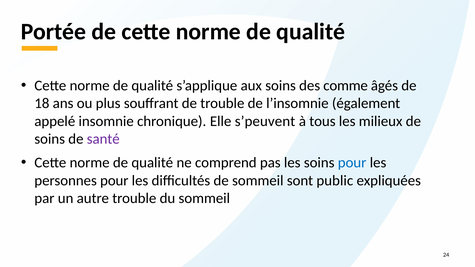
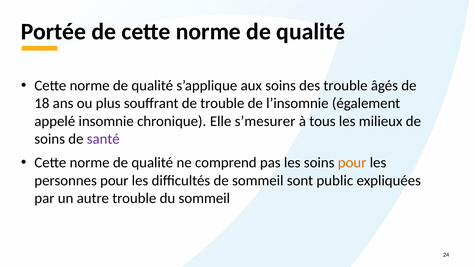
des comme: comme -> trouble
s’peuvent: s’peuvent -> s’mesurer
pour at (352, 163) colour: blue -> orange
